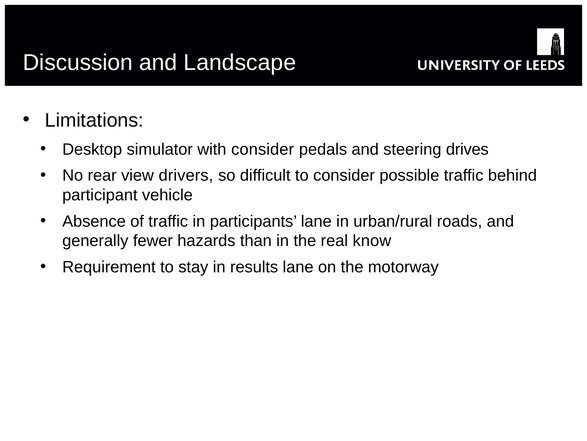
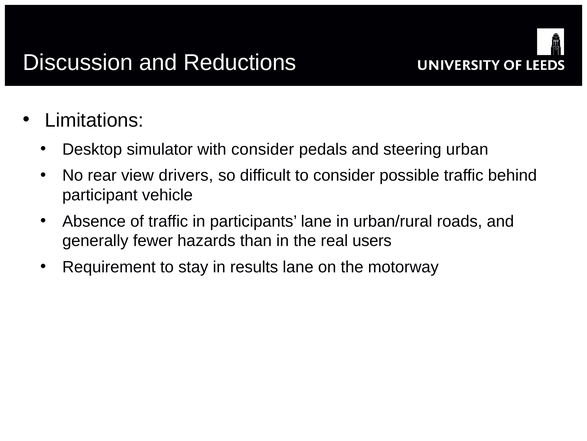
Landscape: Landscape -> Reductions
drives: drives -> urban
know: know -> users
